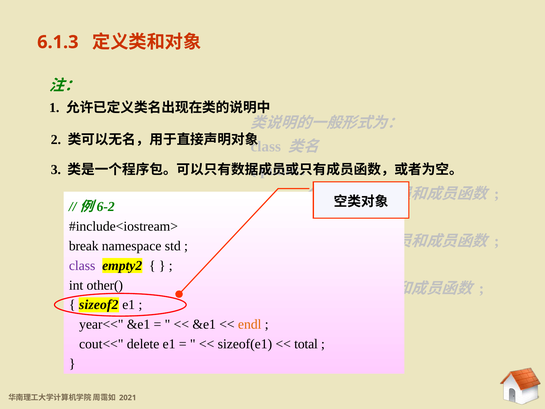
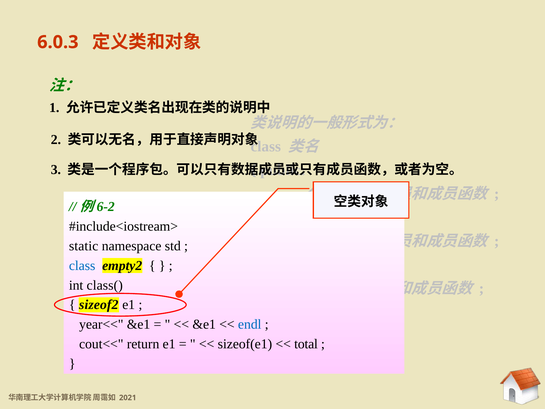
6.1.3: 6.1.3 -> 6.0.3
break: break -> static
class at (82, 265) colour: purple -> blue
other(: other( -> class(
endl colour: orange -> blue
delete: delete -> return
